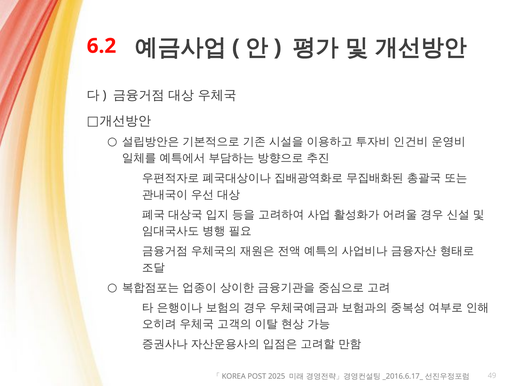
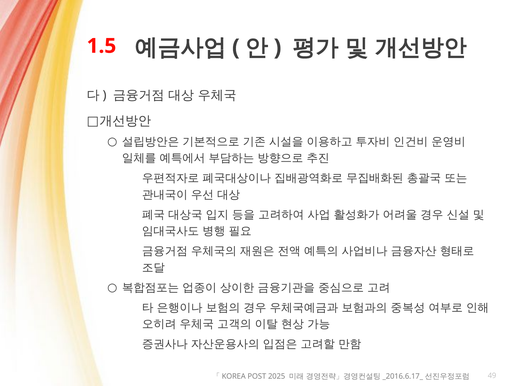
6.2: 6.2 -> 1.5
